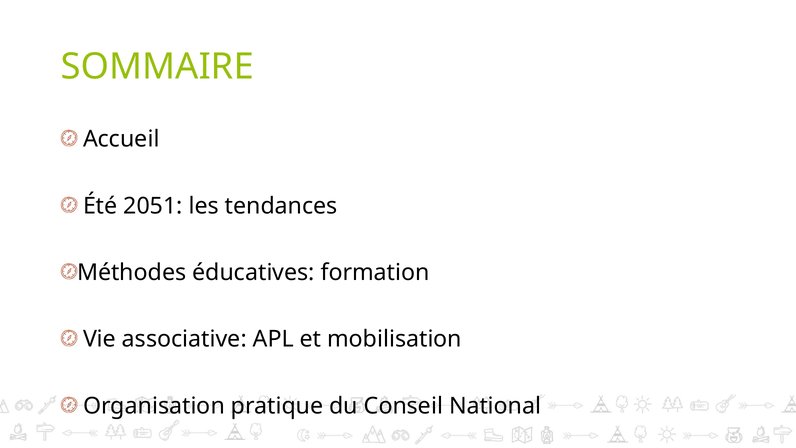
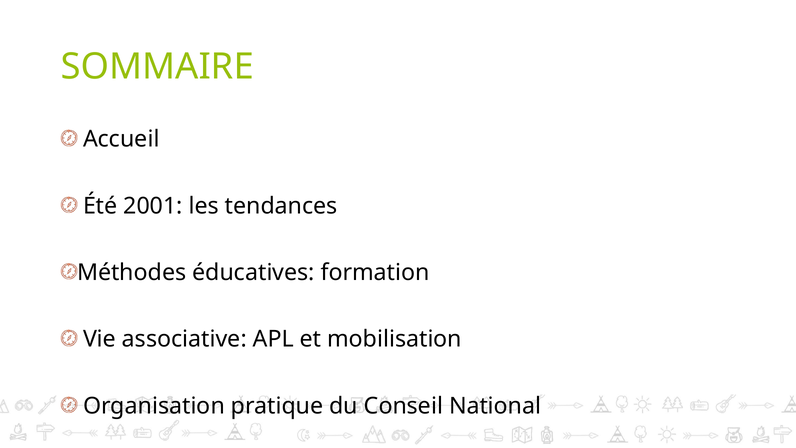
2051: 2051 -> 2001
